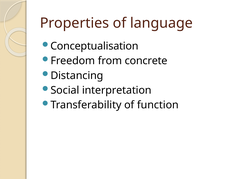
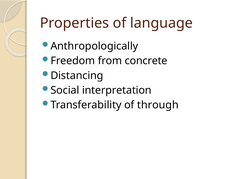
Conceptualisation: Conceptualisation -> Anthropologically
function: function -> through
